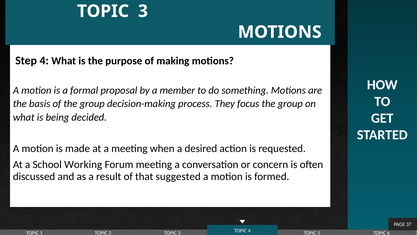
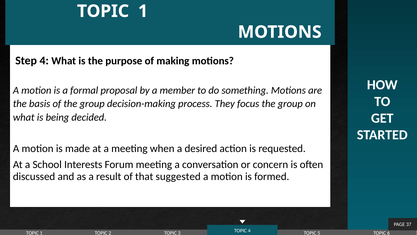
3 at (143, 11): 3 -> 1
Working: Working -> Interests
